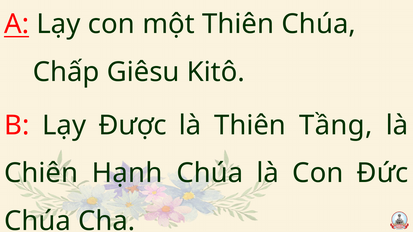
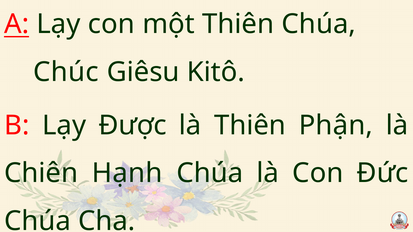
Chấp: Chấp -> Chúc
Tầng: Tầng -> Phận
